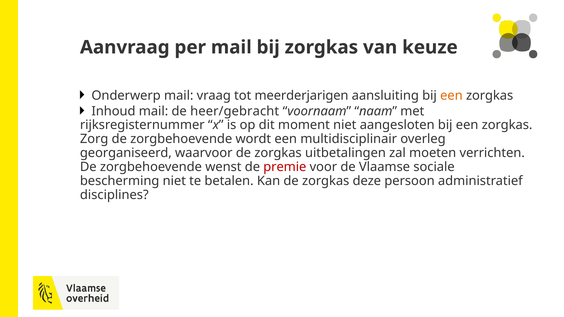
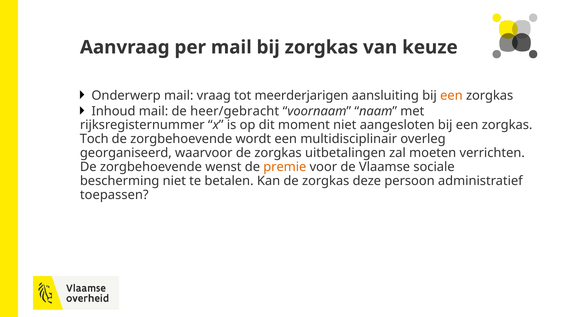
Zorg: Zorg -> Toch
premie colour: red -> orange
disciplines: disciplines -> toepassen
